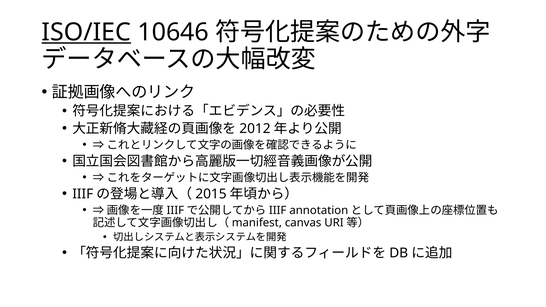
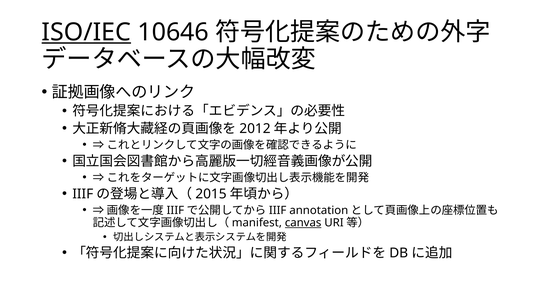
canvas underline: none -> present
